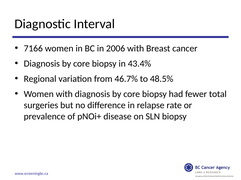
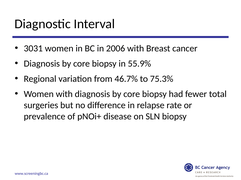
7166: 7166 -> 3031
43.4%: 43.4% -> 55.9%
48.5%: 48.5% -> 75.3%
